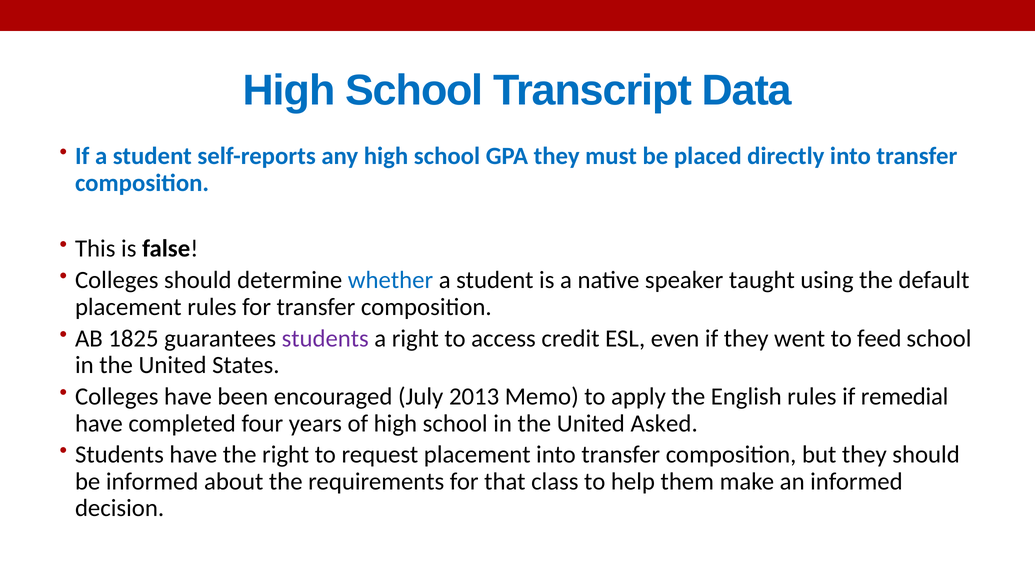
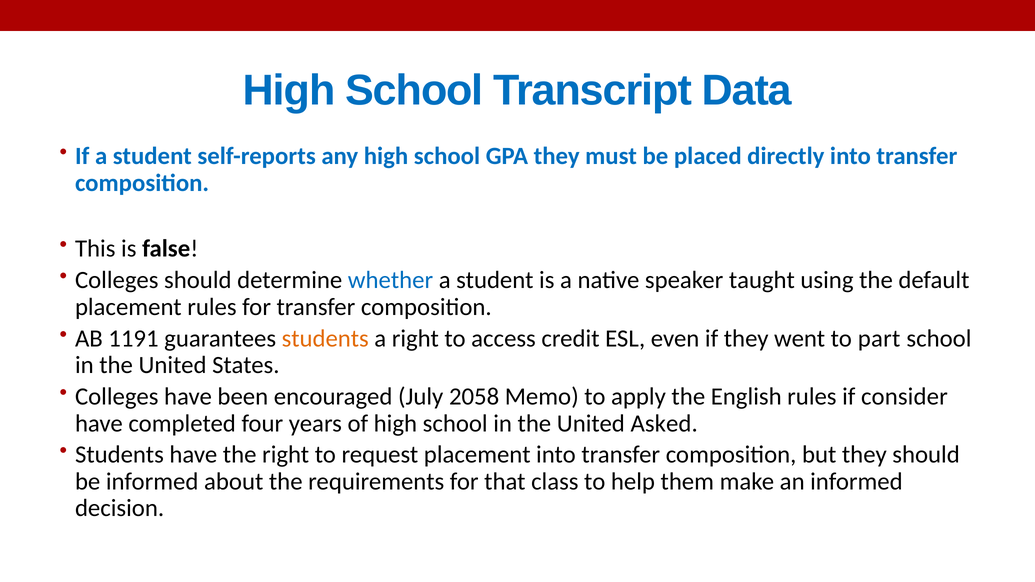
1825: 1825 -> 1191
students at (325, 339) colour: purple -> orange
feed: feed -> part
2013: 2013 -> 2058
remedial: remedial -> consider
